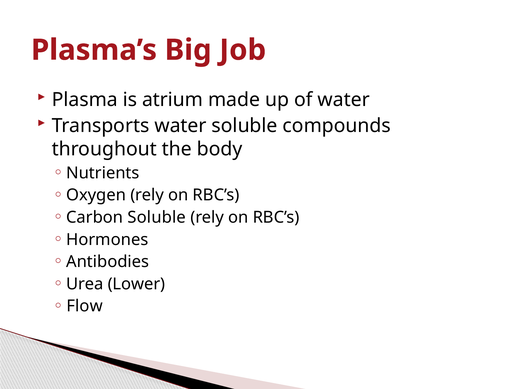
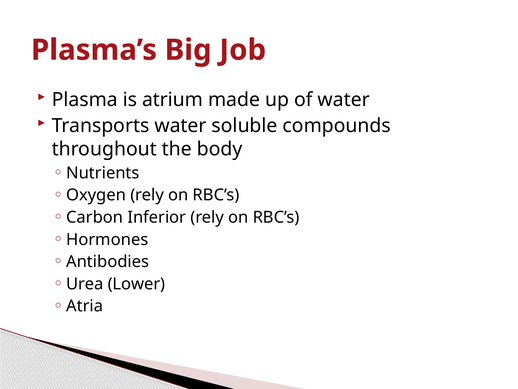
Carbon Soluble: Soluble -> Inferior
Flow: Flow -> Atria
